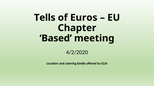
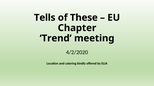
Euros: Euros -> These
Based: Based -> Trend
